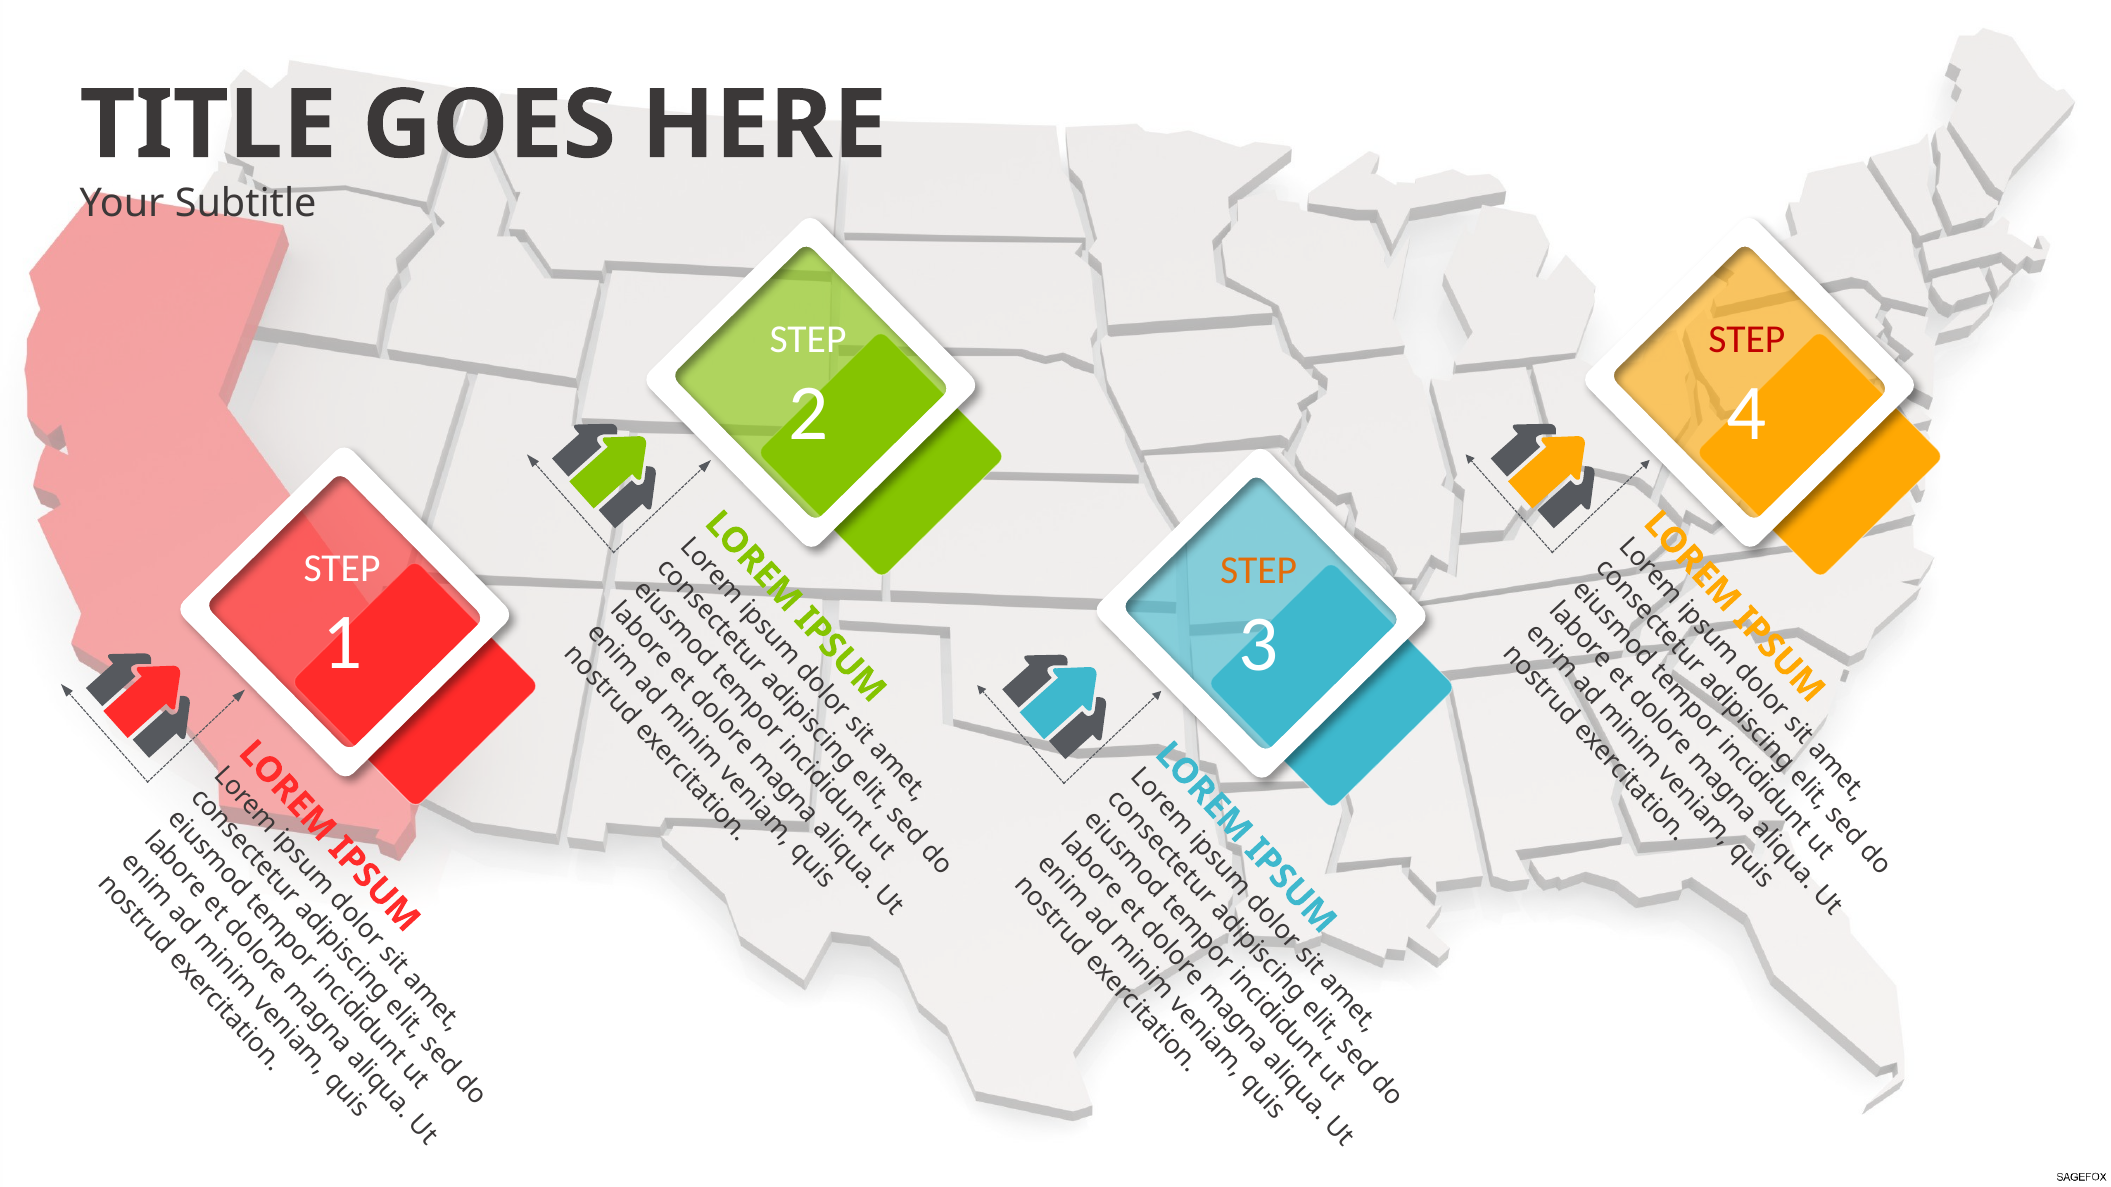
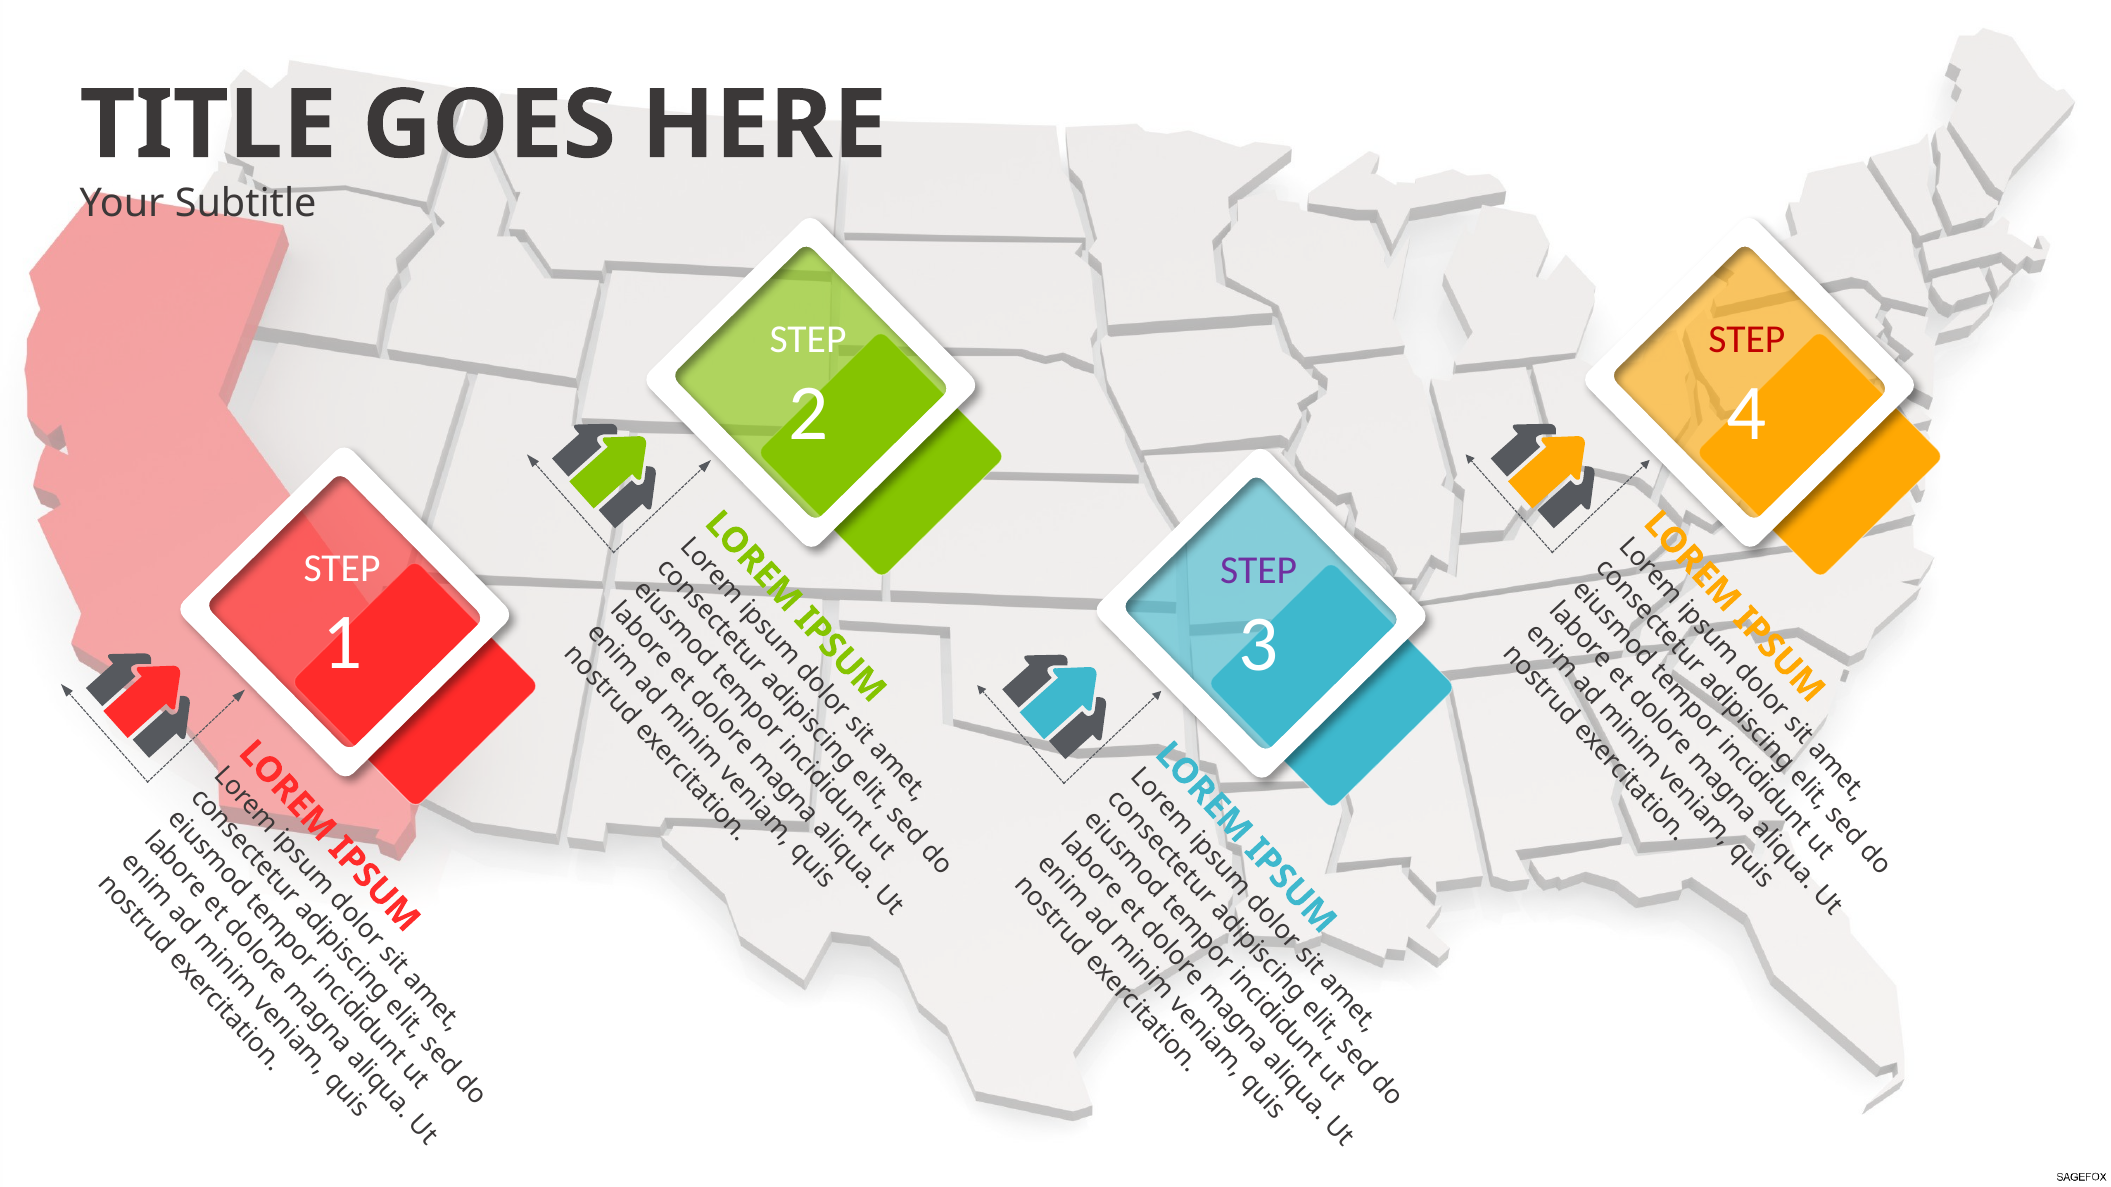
STEP at (1258, 570) colour: orange -> purple
